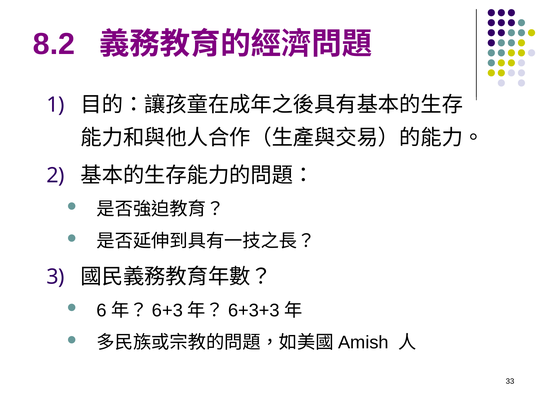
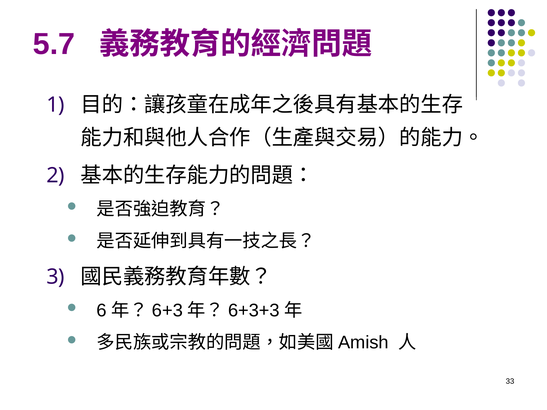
8.2: 8.2 -> 5.7
